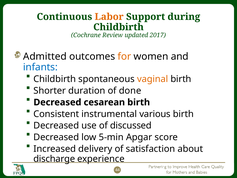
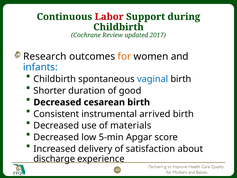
Labor colour: orange -> red
Admitted: Admitted -> Research
vaginal colour: orange -> blue
done: done -> good
various: various -> arrived
discussed: discussed -> materials
